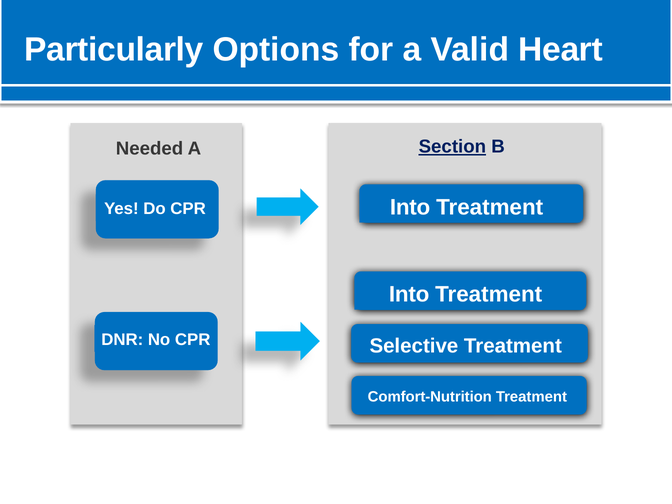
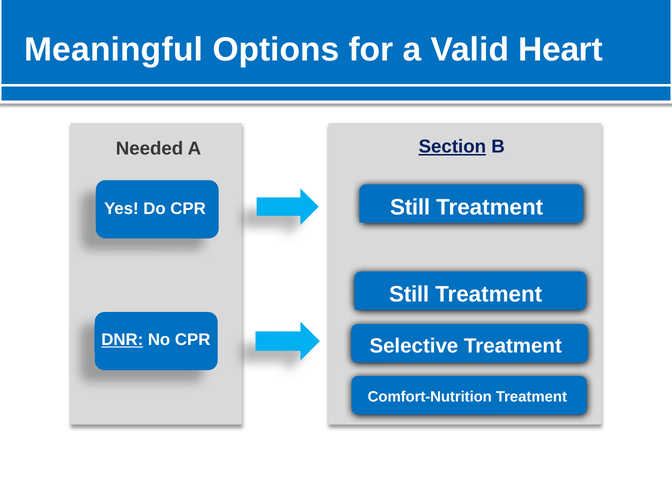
Particularly: Particularly -> Meaningful
Into at (410, 207): Into -> Still
Into at (409, 295): Into -> Still
DNR underline: none -> present
